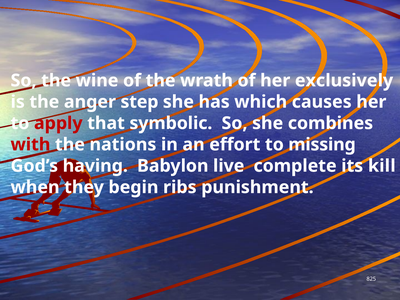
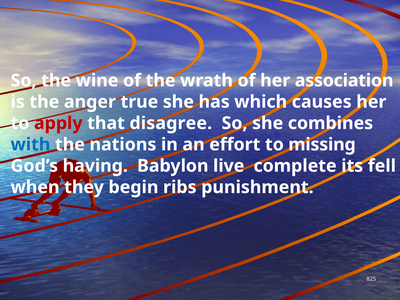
exclusively: exclusively -> association
step: step -> true
symbolic: symbolic -> disagree
with colour: red -> blue
kill: kill -> fell
